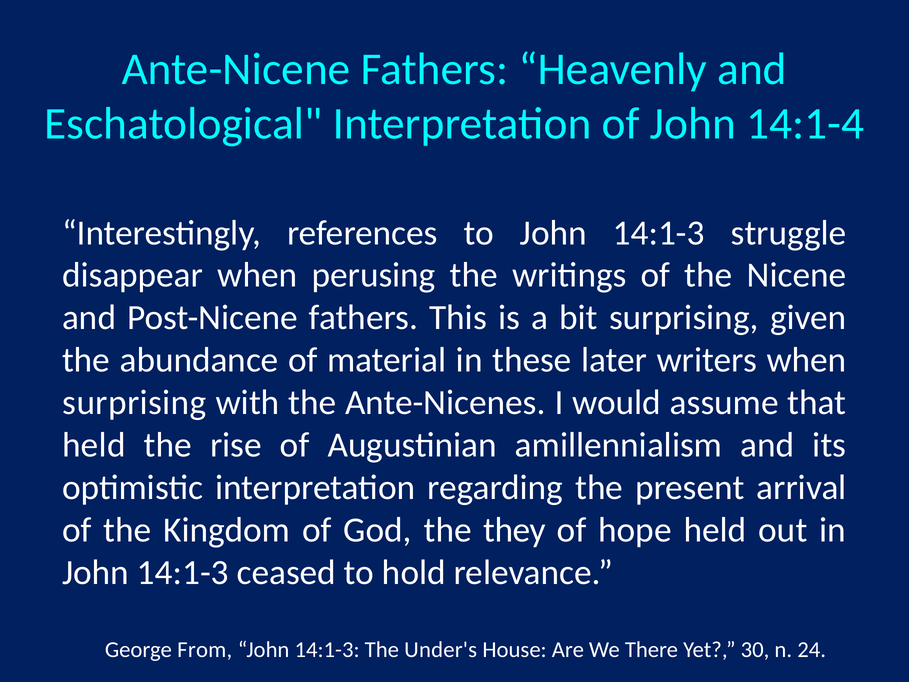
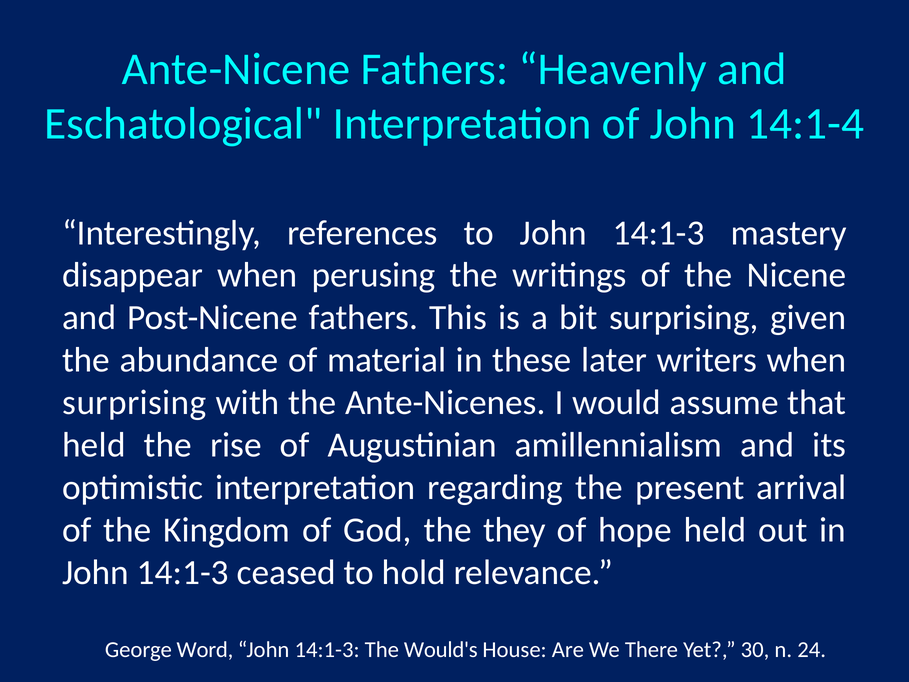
struggle: struggle -> mastery
From: From -> Word
Under's: Under's -> Would's
